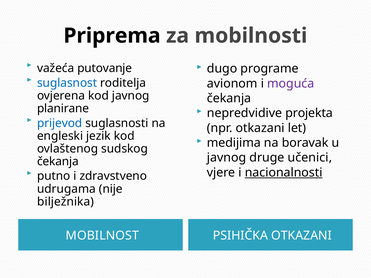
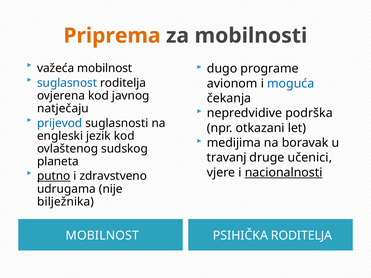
Priprema colour: black -> orange
važeća putovanje: putovanje -> mobilnost
moguća colour: purple -> blue
planirane: planirane -> natječaju
projekta: projekta -> podrška
javnog at (227, 158): javnog -> travanj
čekanja at (58, 162): čekanja -> planeta
putno underline: none -> present
PSIHIČKA OTKAZANI: OTKAZANI -> RODITELJA
